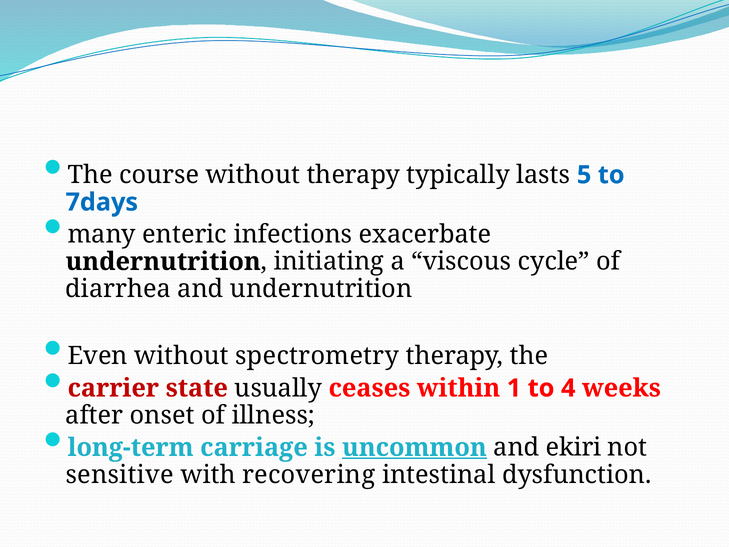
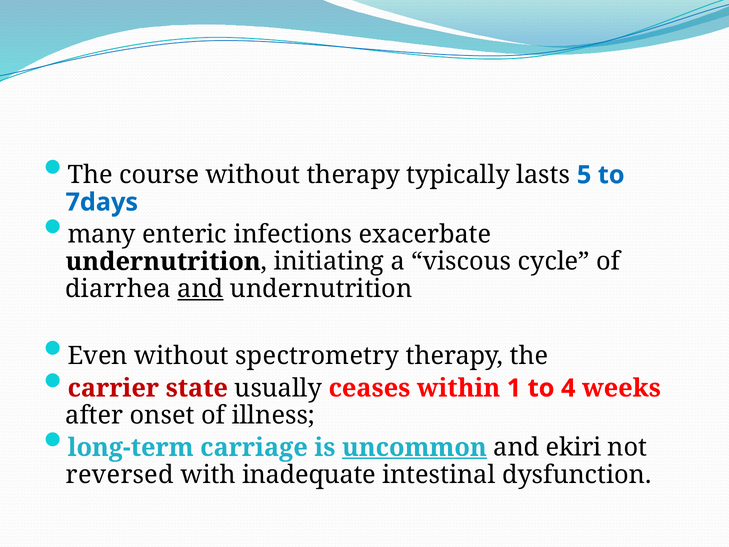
and at (200, 289) underline: none -> present
sensitive: sensitive -> reversed
recovering: recovering -> inadequate
